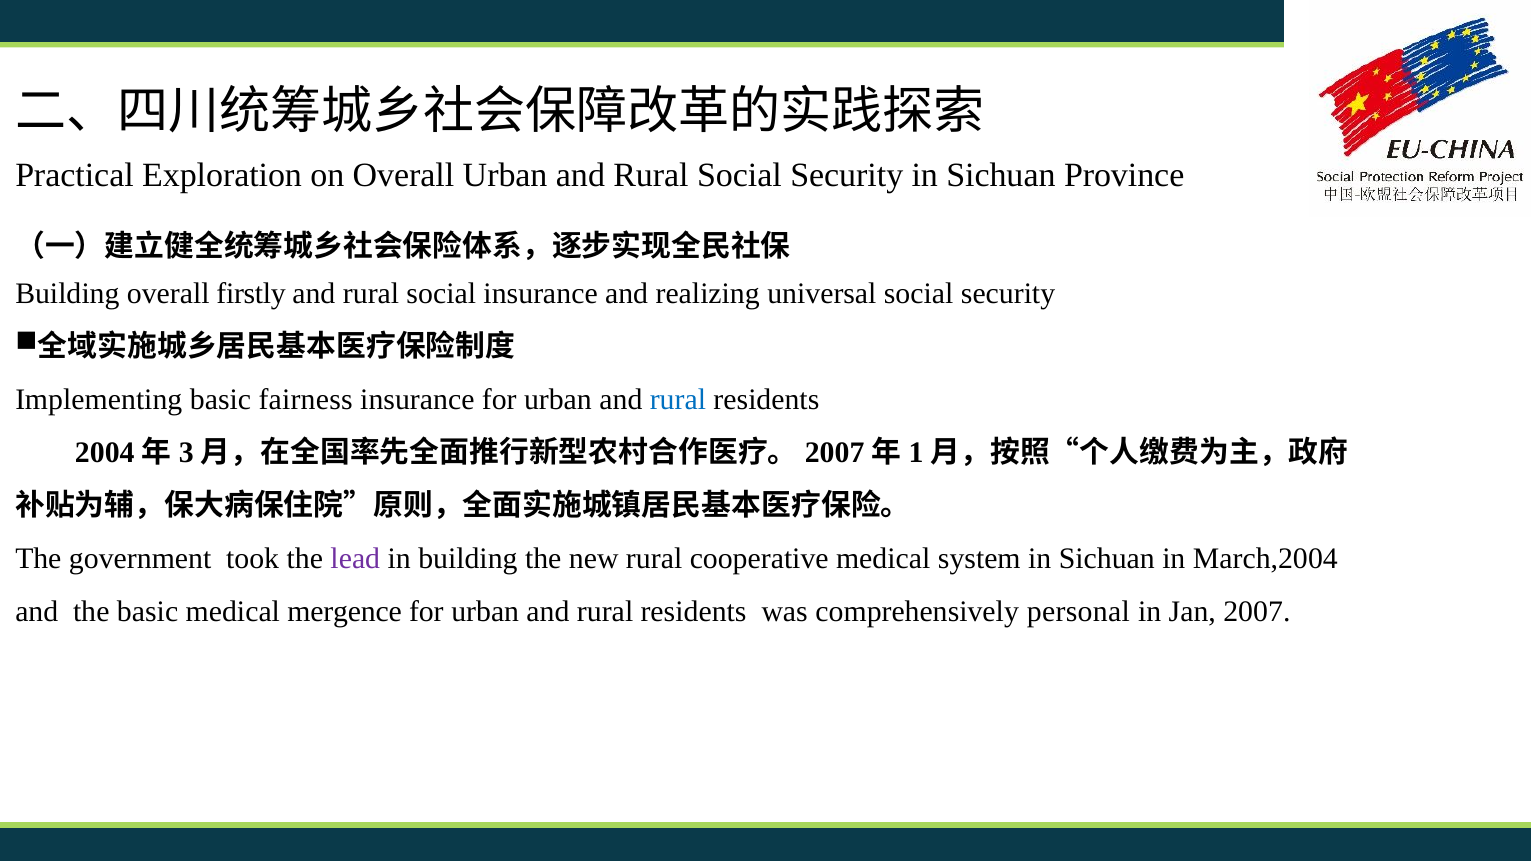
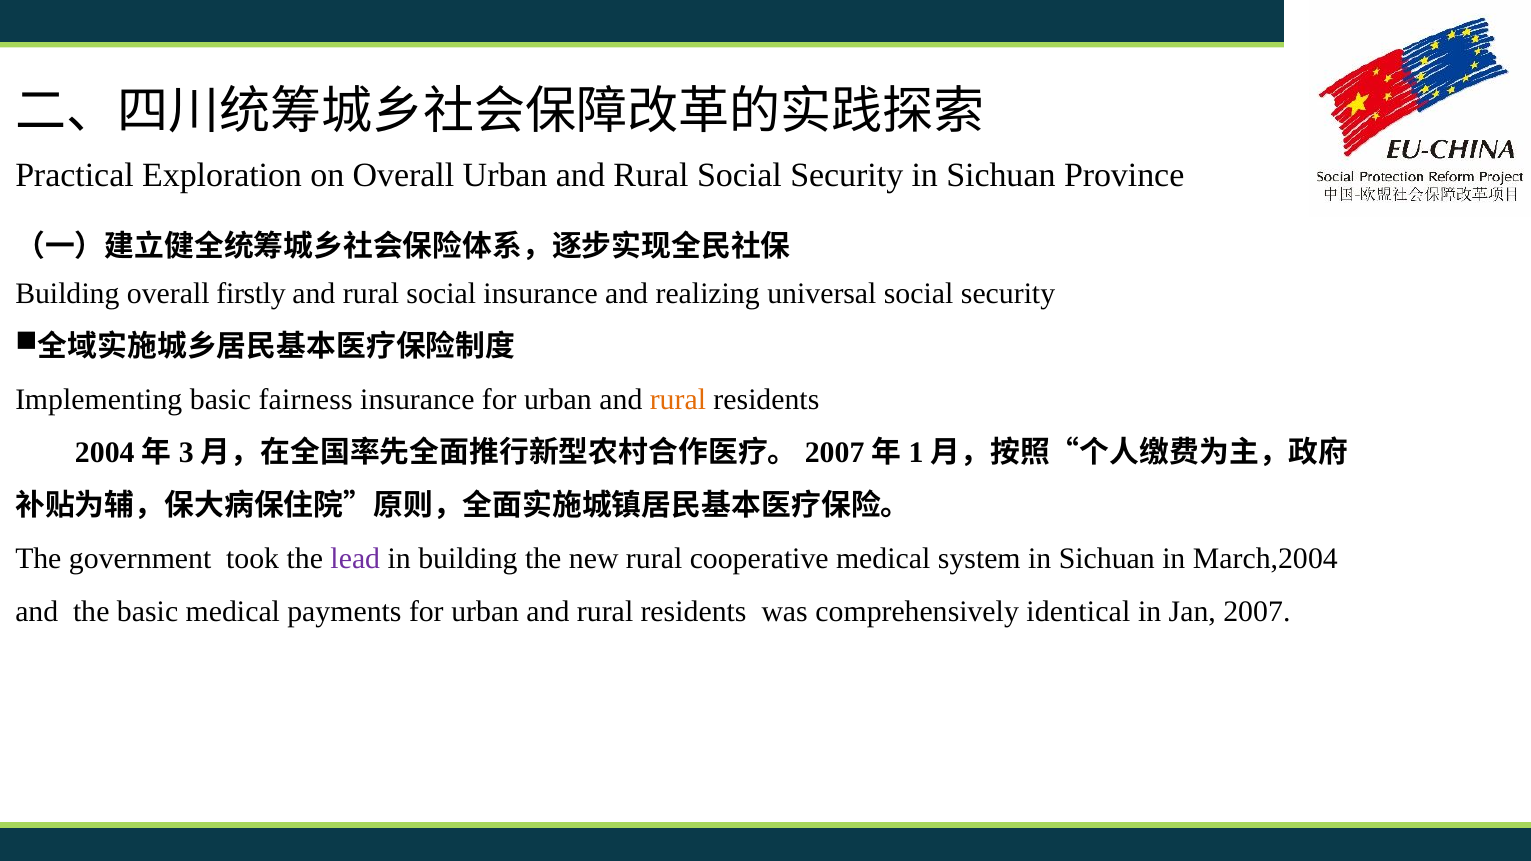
rural at (678, 400) colour: blue -> orange
mergence: mergence -> payments
personal: personal -> identical
